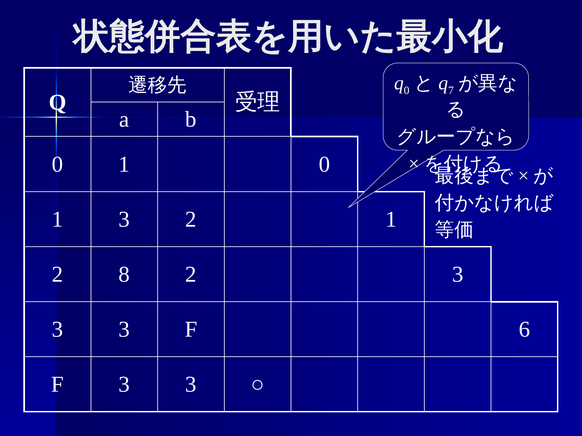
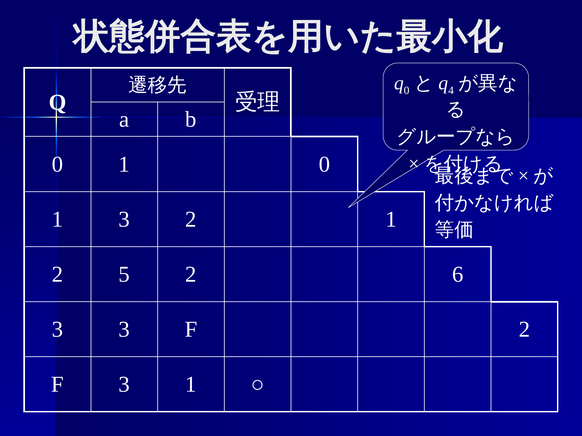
7: 7 -> 4
8: 8 -> 5
2 3: 3 -> 6
F 6: 6 -> 2
F 3 3: 3 -> 1
